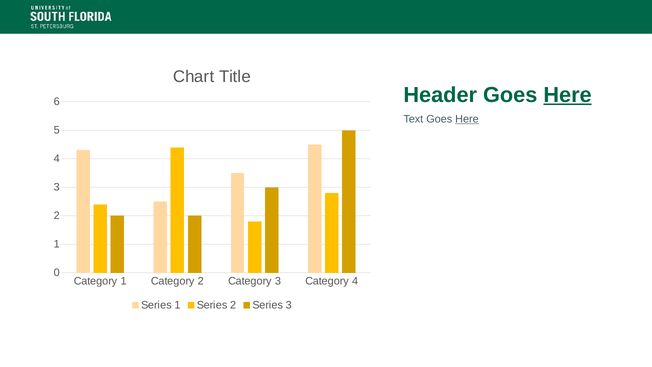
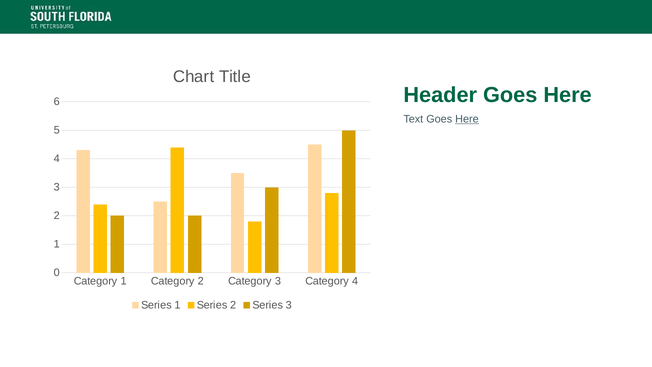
Here at (568, 95) underline: present -> none
